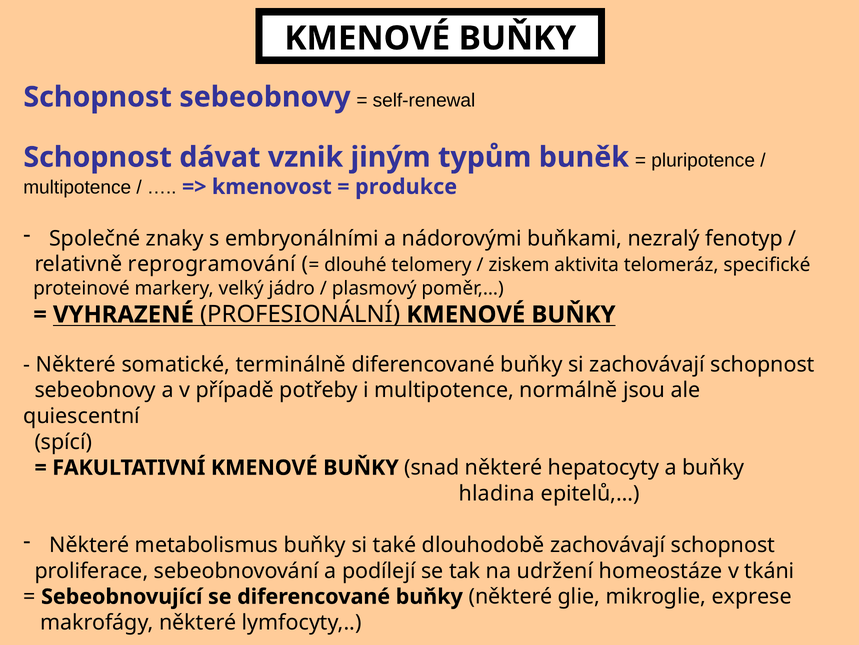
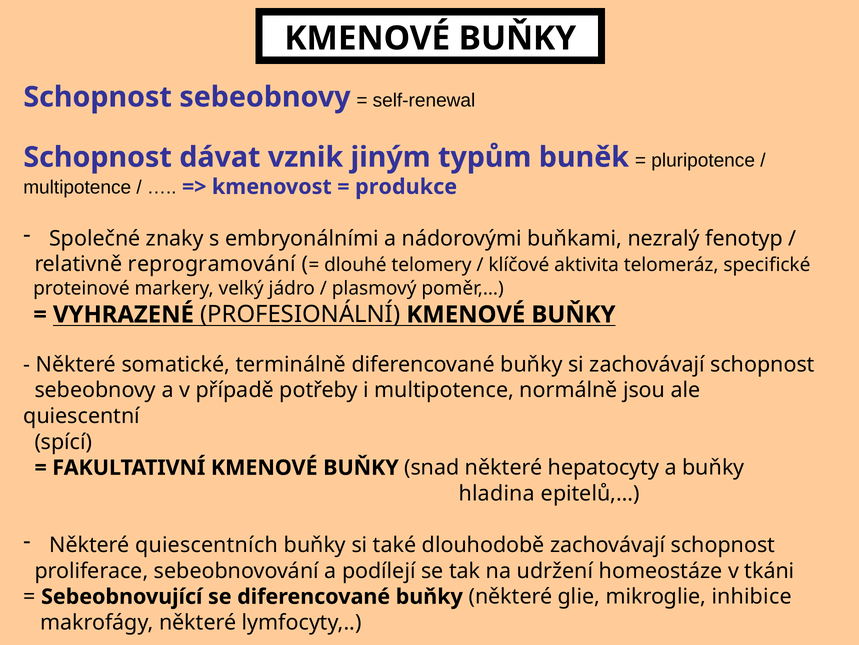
ziskem: ziskem -> klíčové
metabolismus: metabolismus -> quiescentních
exprese: exprese -> inhibice
